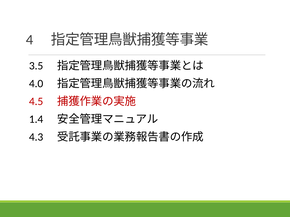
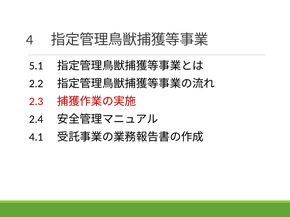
3.5: 3.5 -> 5.1
4.0: 4.0 -> 2.2
4.5: 4.5 -> 2.3
1.4: 1.4 -> 2.4
4.3: 4.3 -> 4.1
